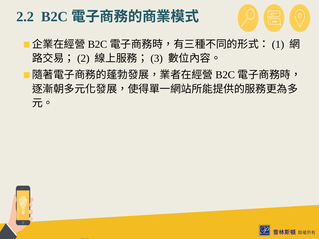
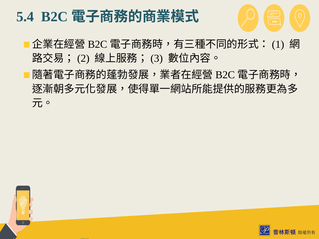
2.2: 2.2 -> 5.4
